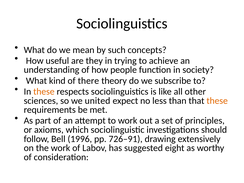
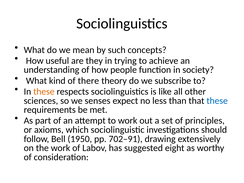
united: united -> senses
these at (217, 101) colour: orange -> blue
1996: 1996 -> 1950
726–91: 726–91 -> 702–91
